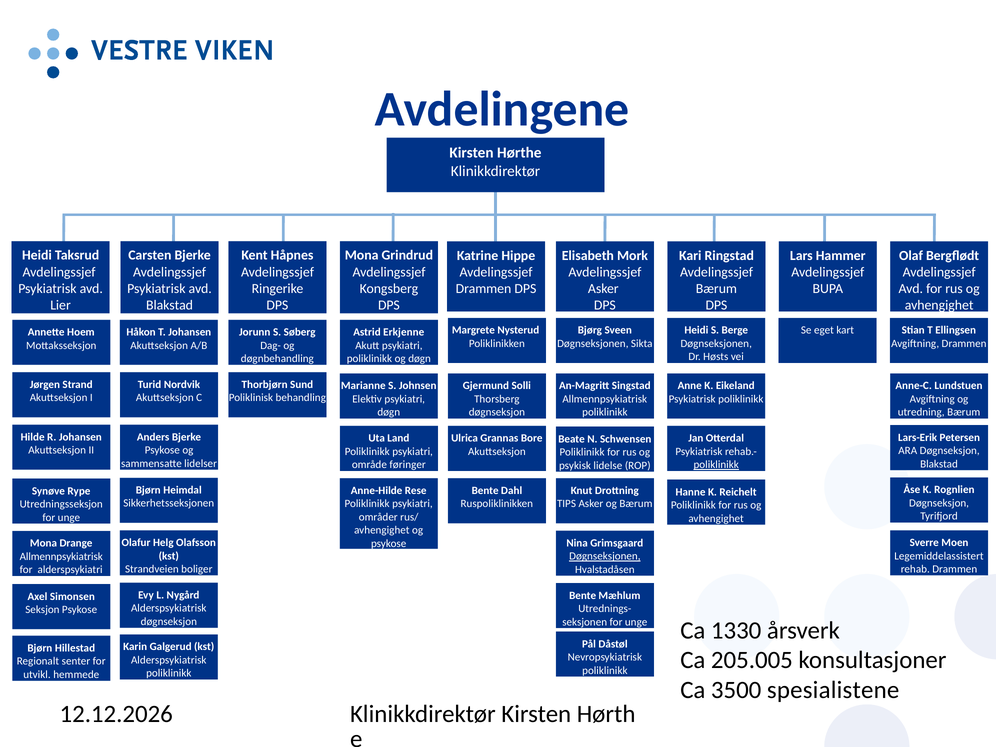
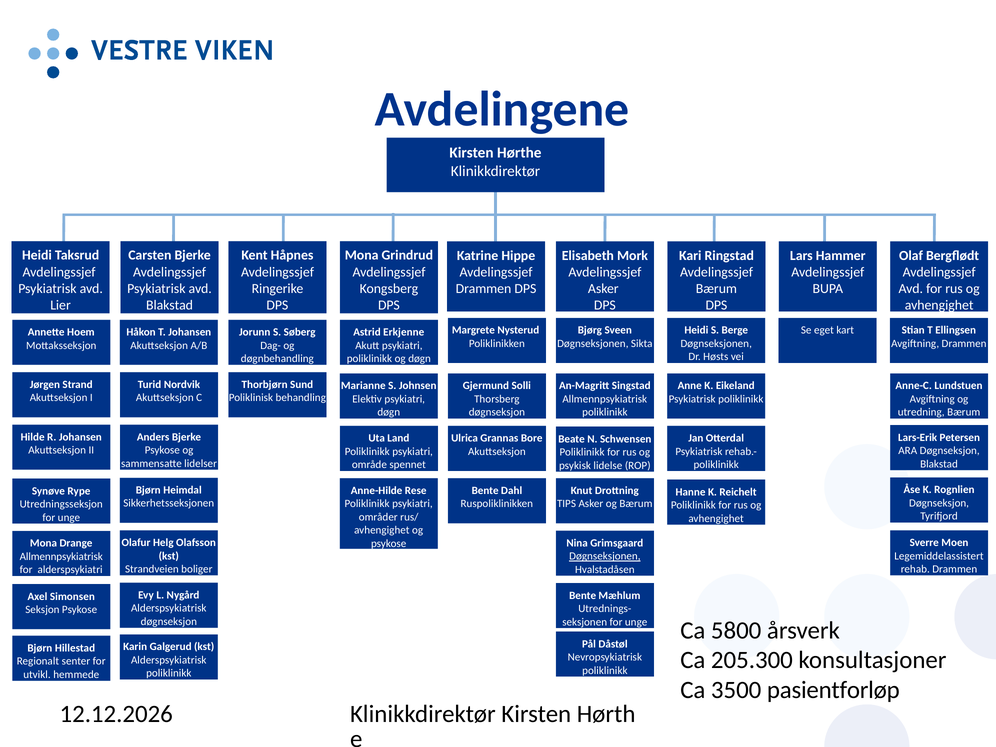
føringer: føringer -> spennet
poliklinikk at (716, 465) underline: present -> none
1330: 1330 -> 5800
205.005: 205.005 -> 205.300
spesialistene: spesialistene -> pasientforløp
